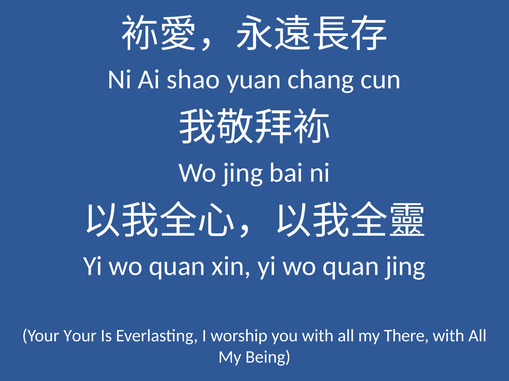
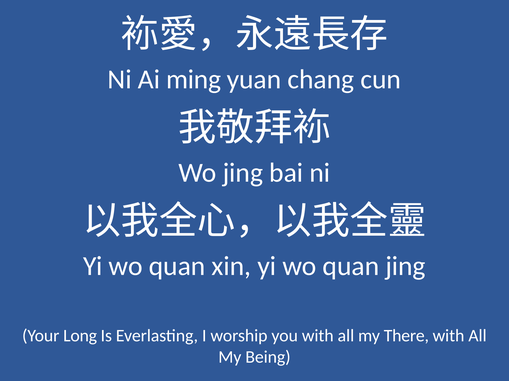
shao: shao -> ming
Your Your: Your -> Long
